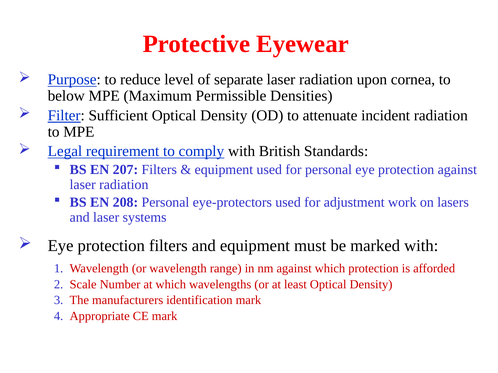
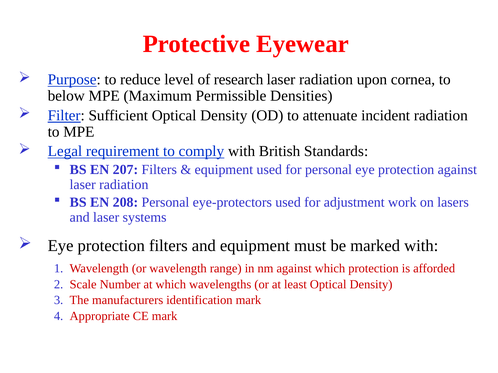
separate: separate -> research
